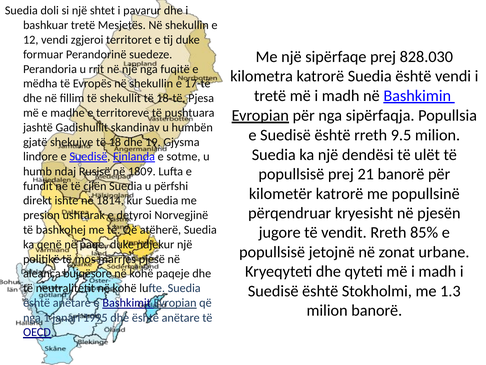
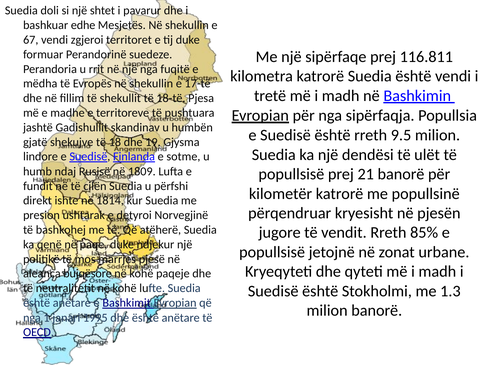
bashkuar tretë: tretë -> edhe
12: 12 -> 67
828.030: 828.030 -> 116.811
